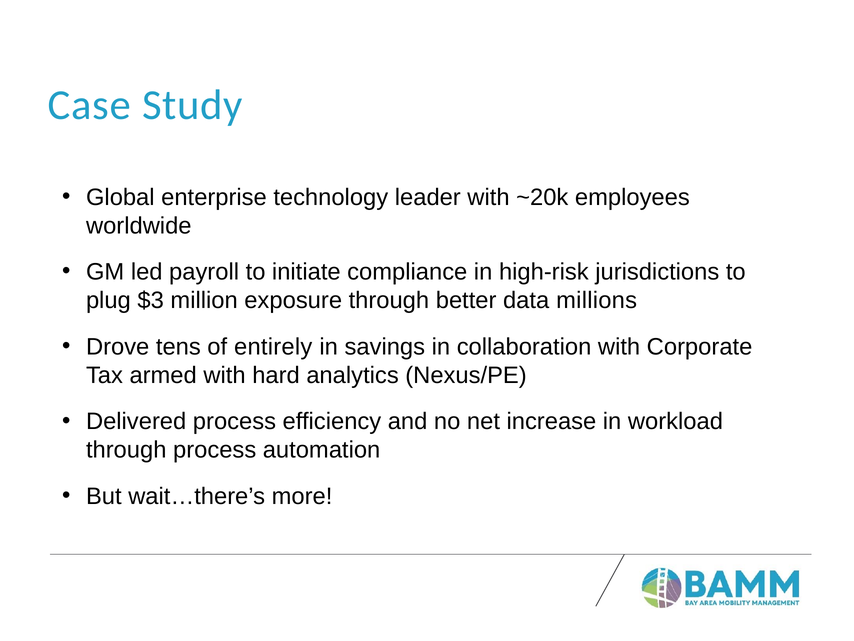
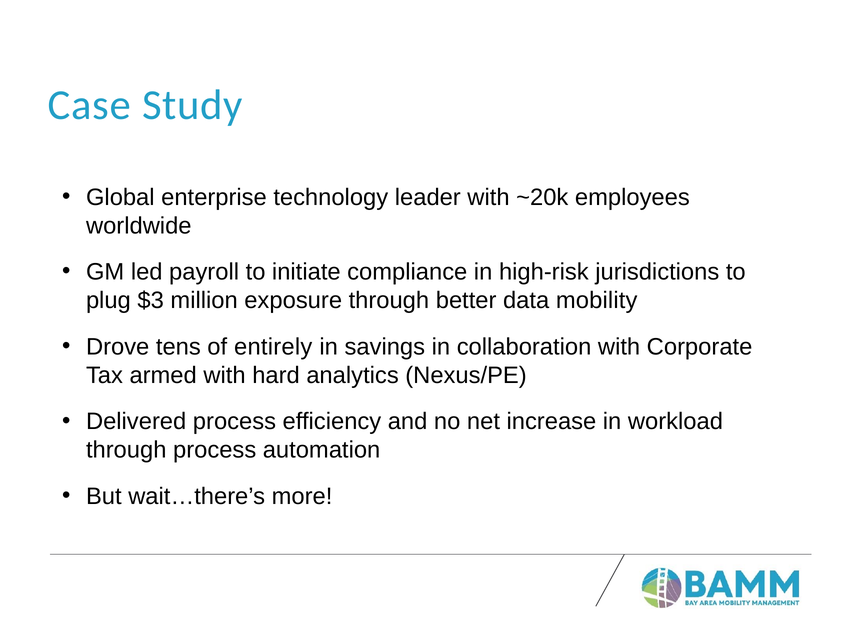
millions: millions -> mobility
